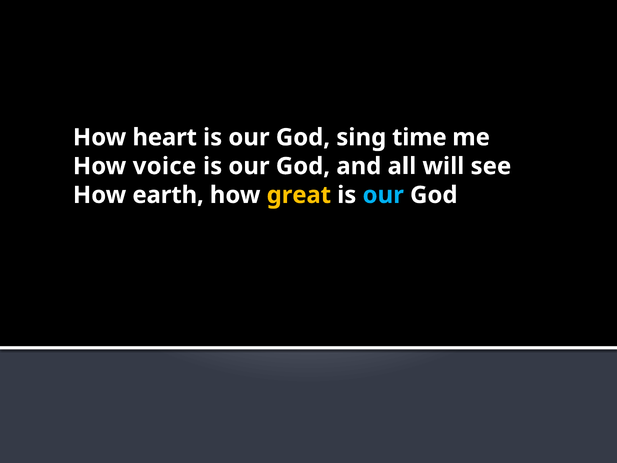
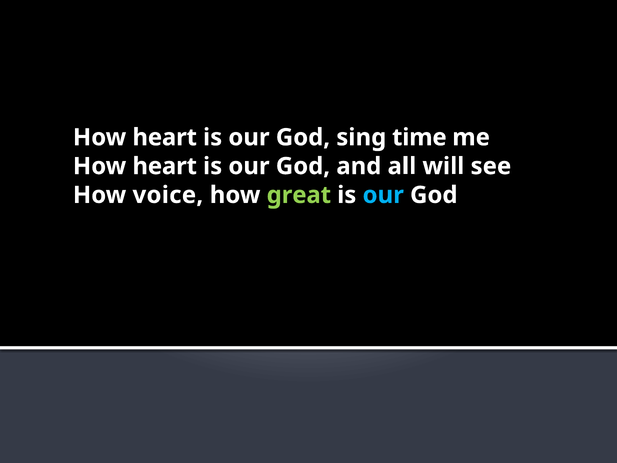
voice at (164, 166): voice -> heart
earth: earth -> voice
great colour: yellow -> light green
